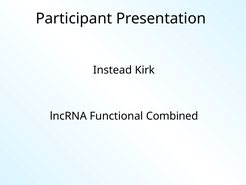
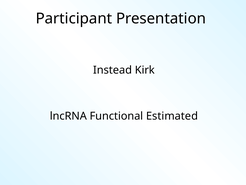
Combined: Combined -> Estimated
